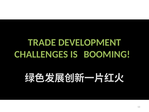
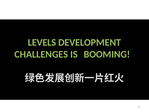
TRADE: TRADE -> LEVELS
